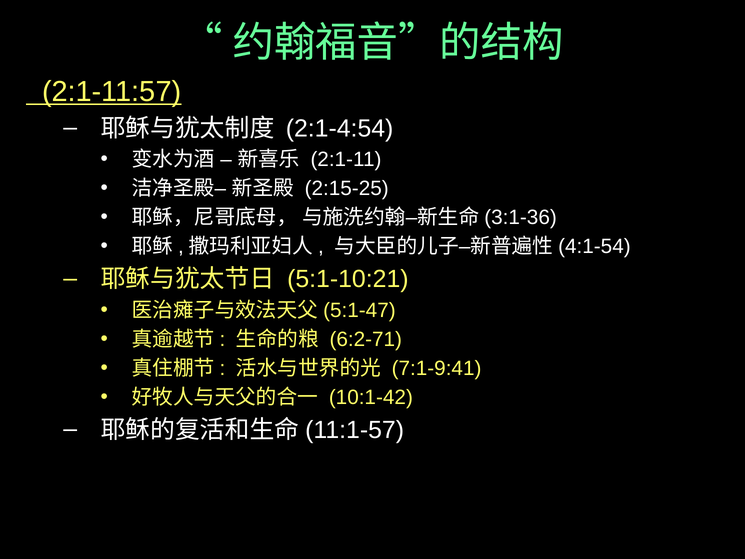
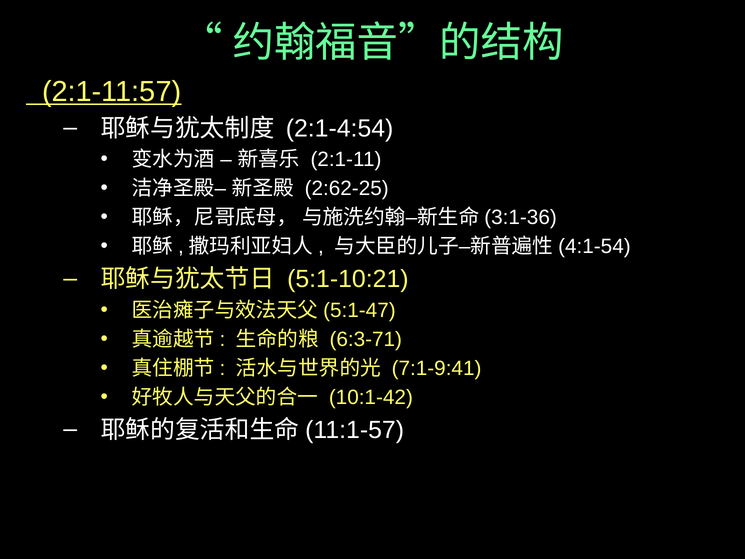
2:15-25: 2:15-25 -> 2:62-25
6:2-71: 6:2-71 -> 6:3-71
